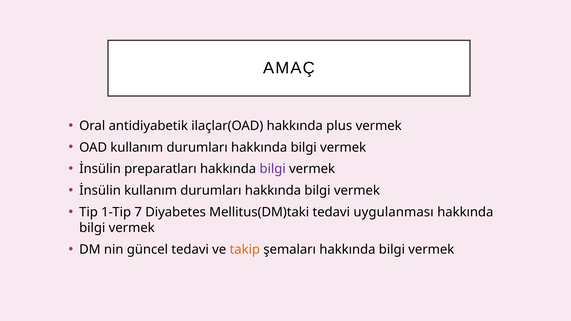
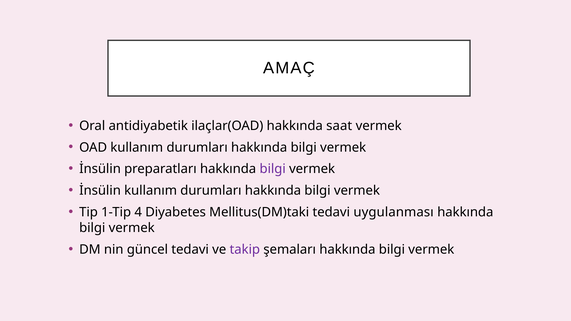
plus: plus -> saat
7: 7 -> 4
takip colour: orange -> purple
